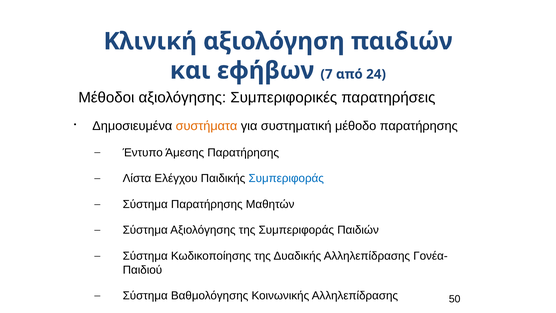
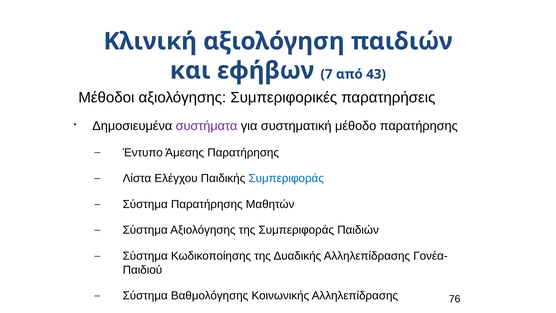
24: 24 -> 43
συστήματα colour: orange -> purple
50: 50 -> 76
